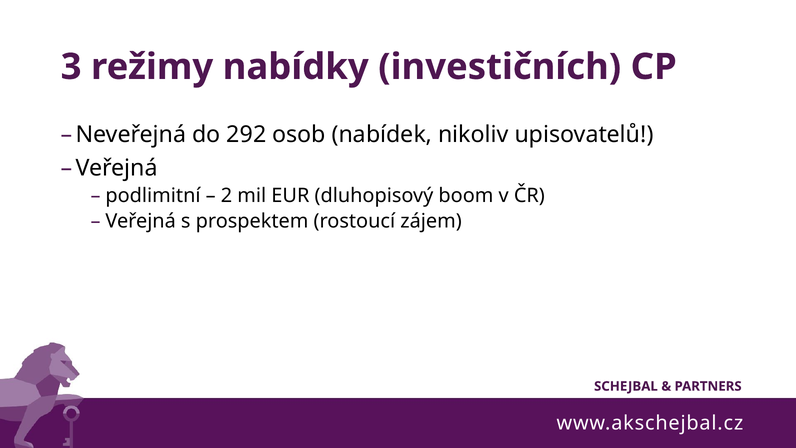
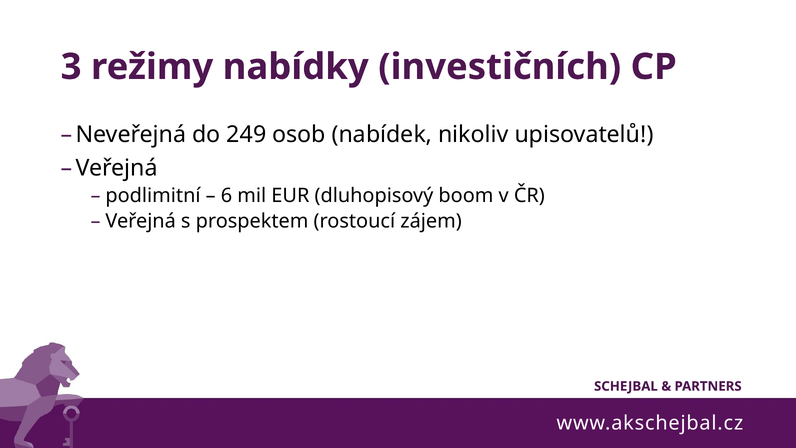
292: 292 -> 249
2: 2 -> 6
